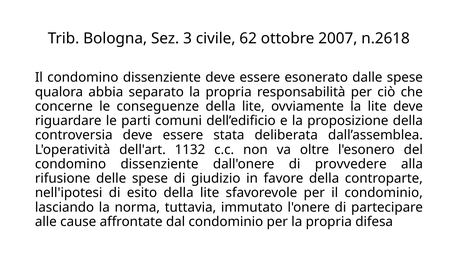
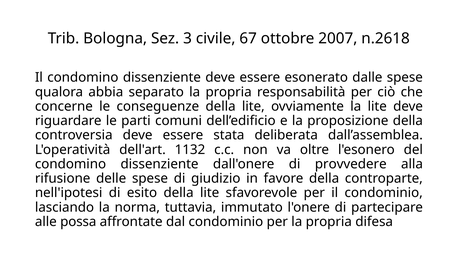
62: 62 -> 67
cause: cause -> possa
